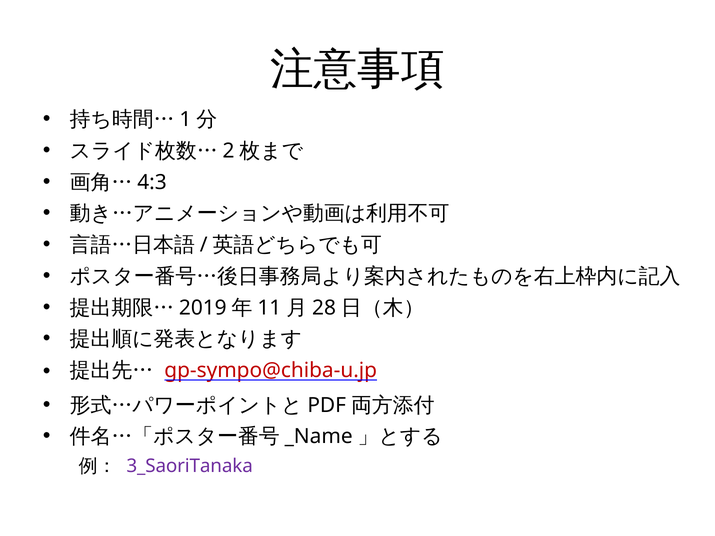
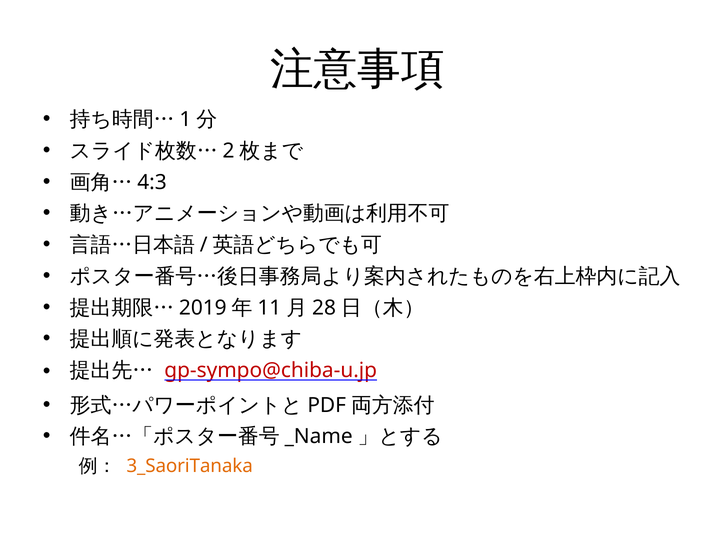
3_SaoriTanaka colour: purple -> orange
